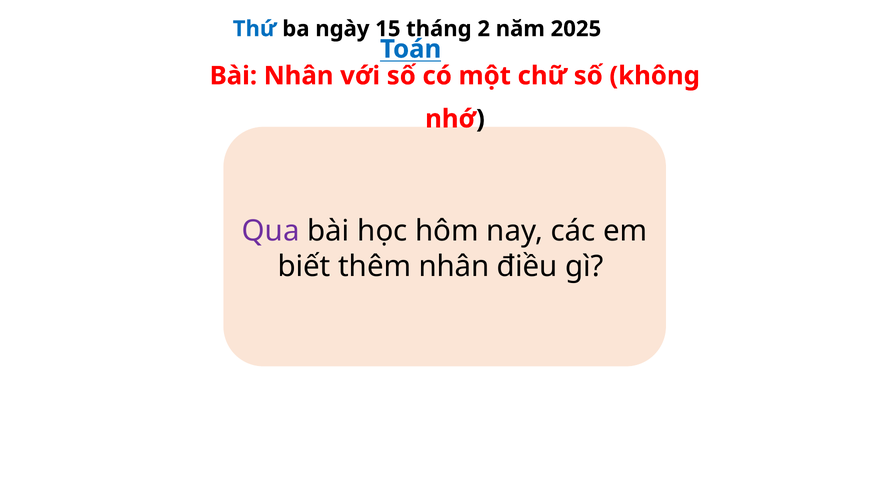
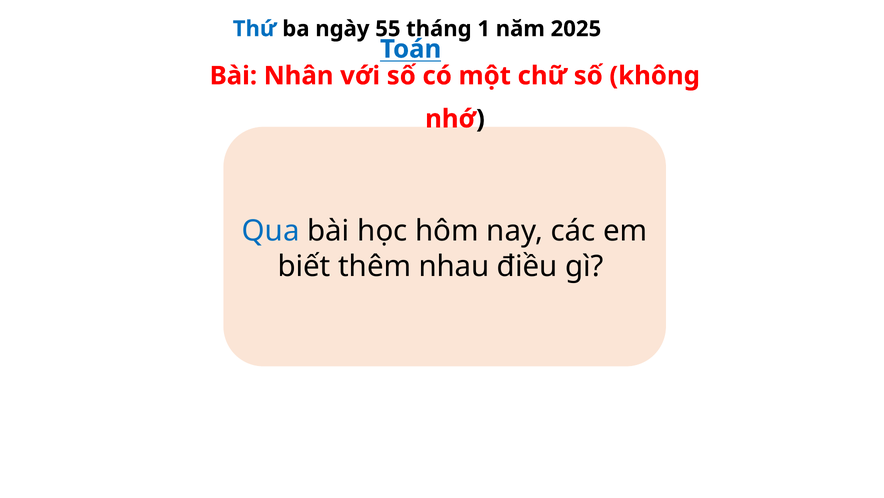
15: 15 -> 55
2: 2 -> 1
Qua colour: purple -> blue
thêm nhân: nhân -> nhau
